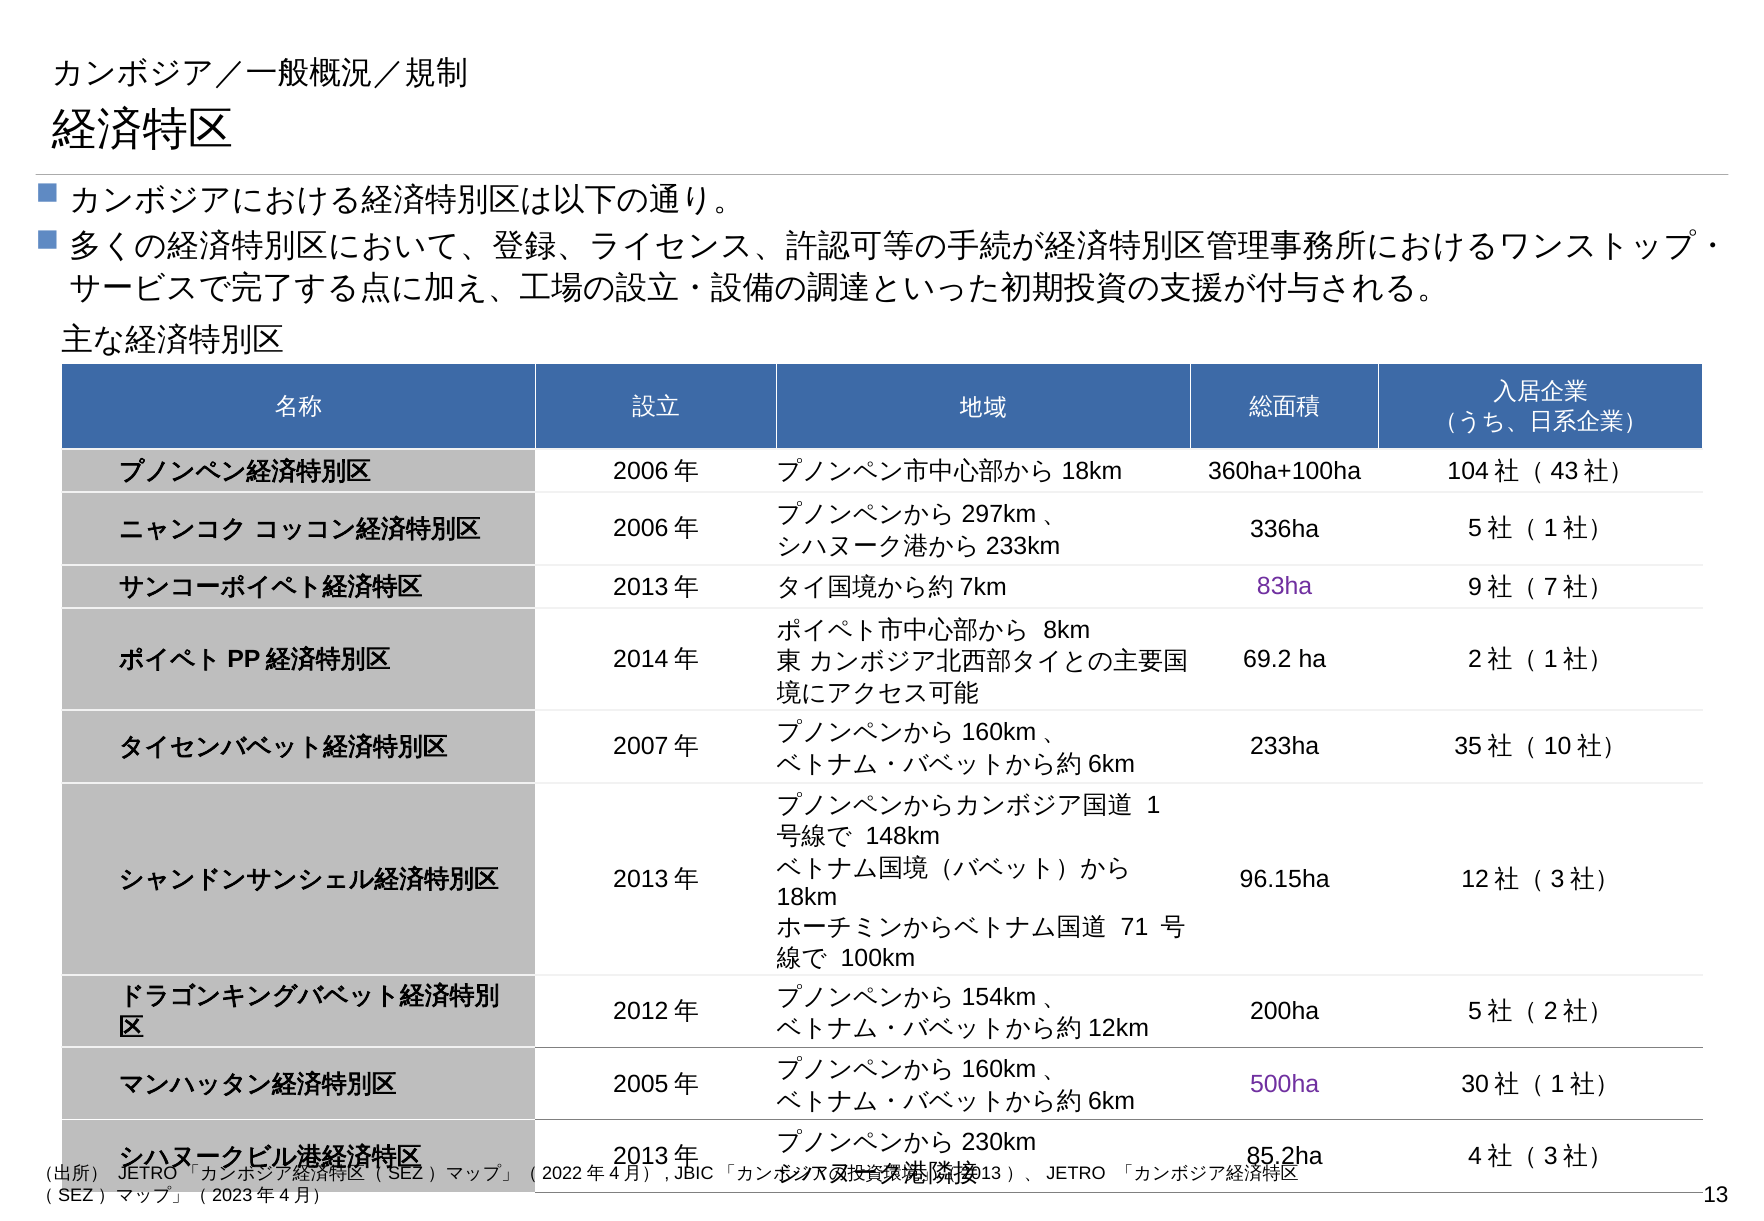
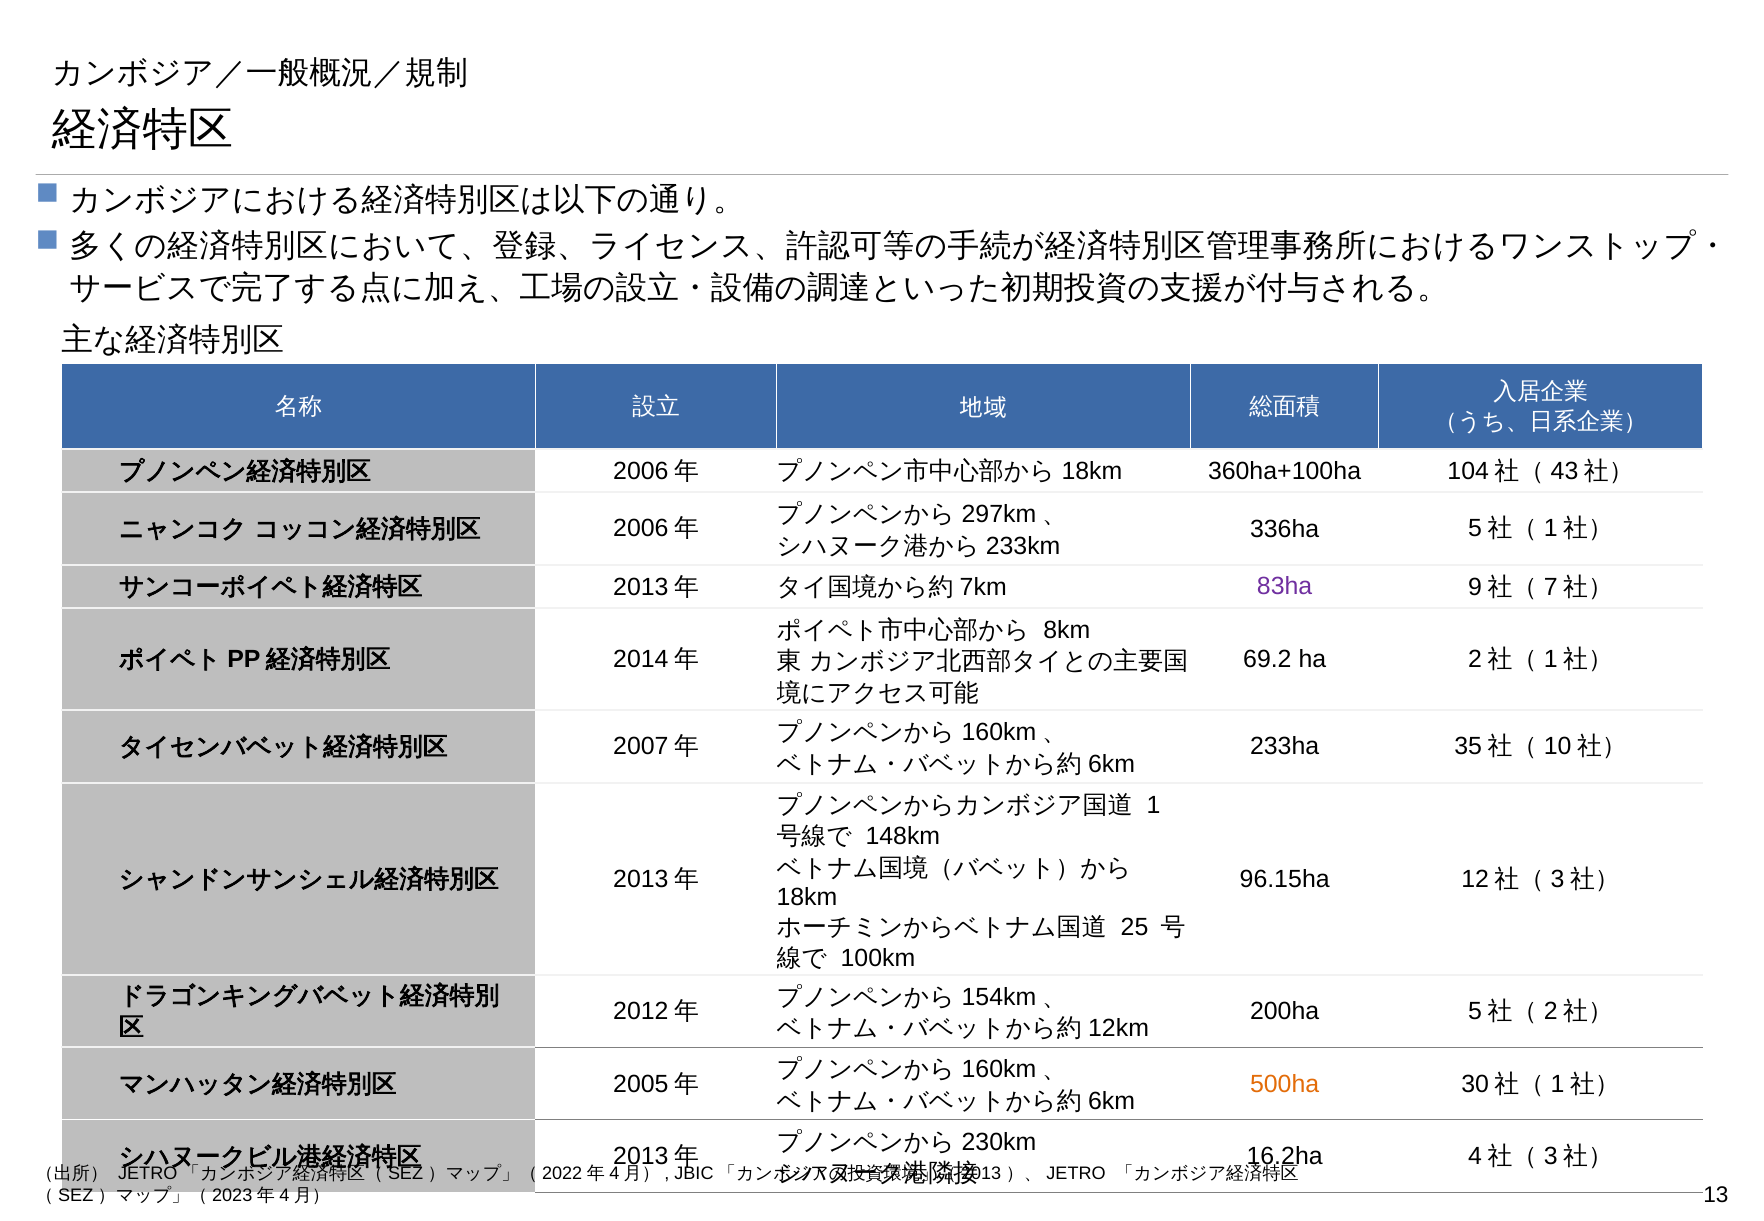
71: 71 -> 25
500ha colour: purple -> orange
85.2ha: 85.2ha -> 16.2ha
